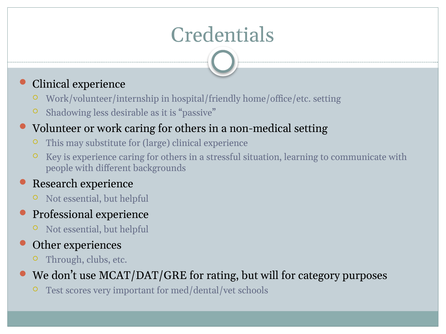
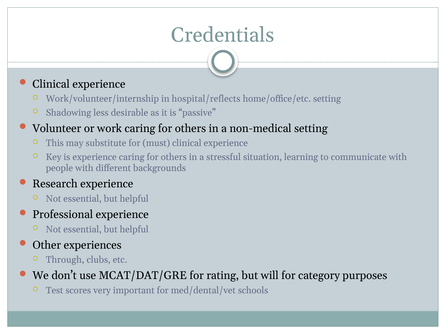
hospital/friendly: hospital/friendly -> hospital/reflects
large: large -> must
